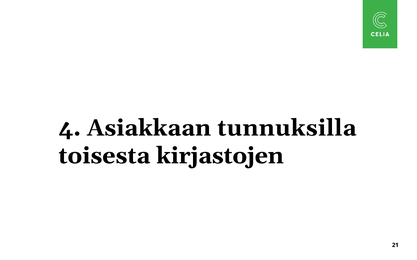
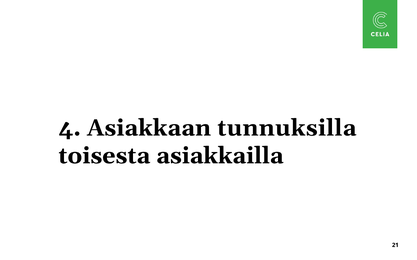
kirjastojen: kirjastojen -> asiakkailla
